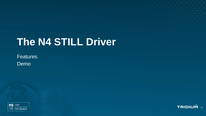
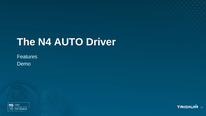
STILL: STILL -> AUTO
